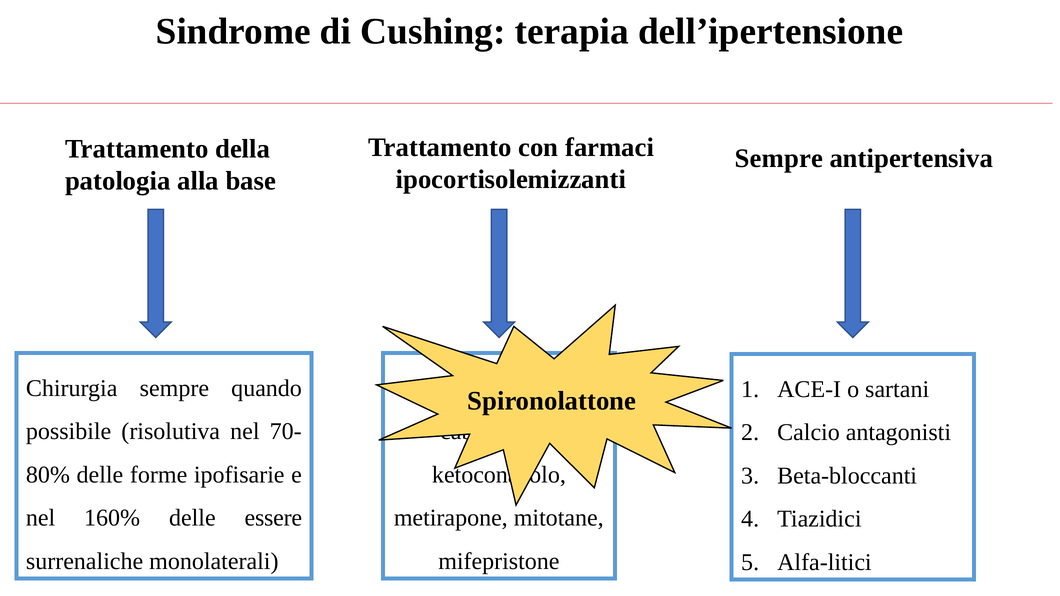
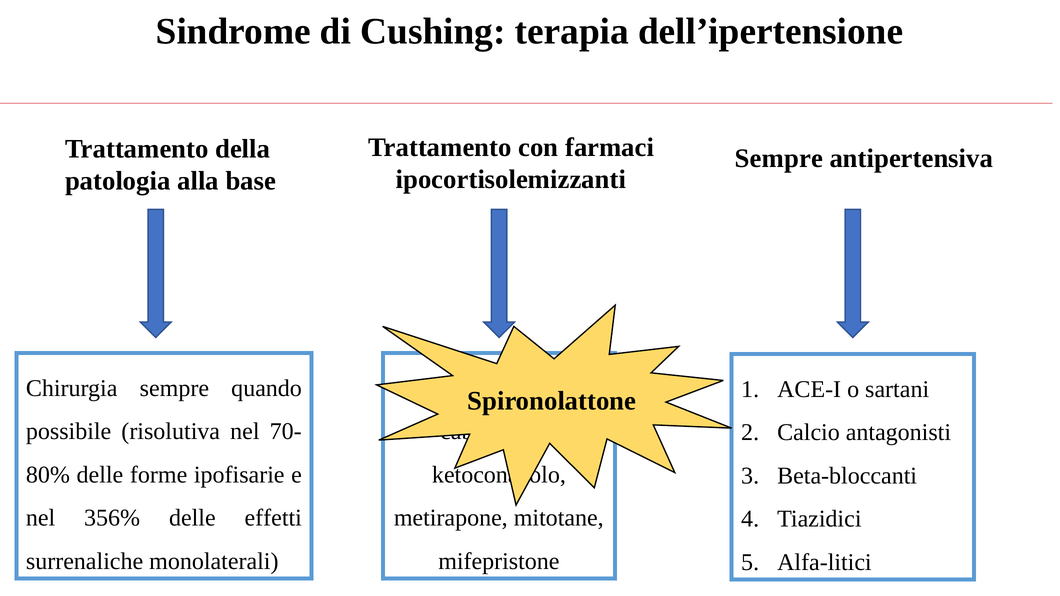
160%: 160% -> 356%
essere: essere -> effetti
